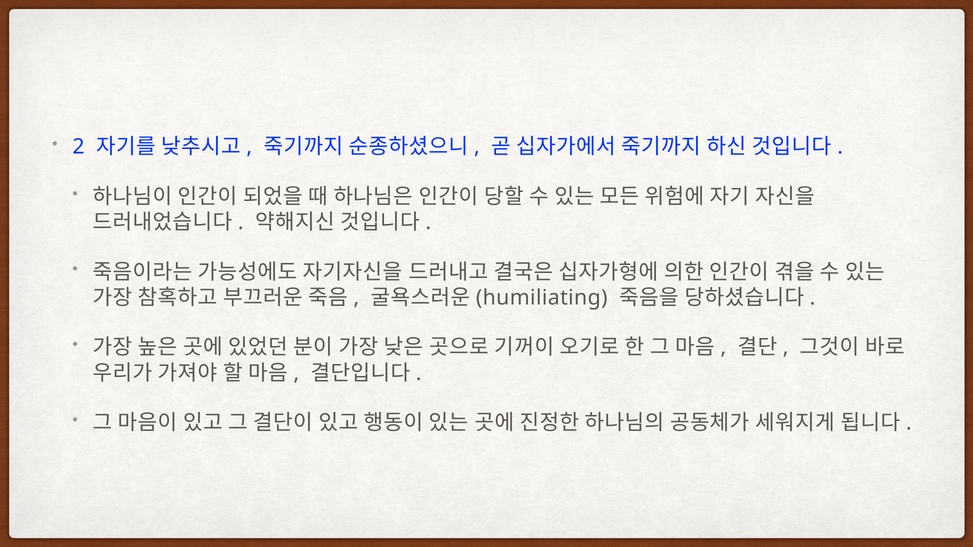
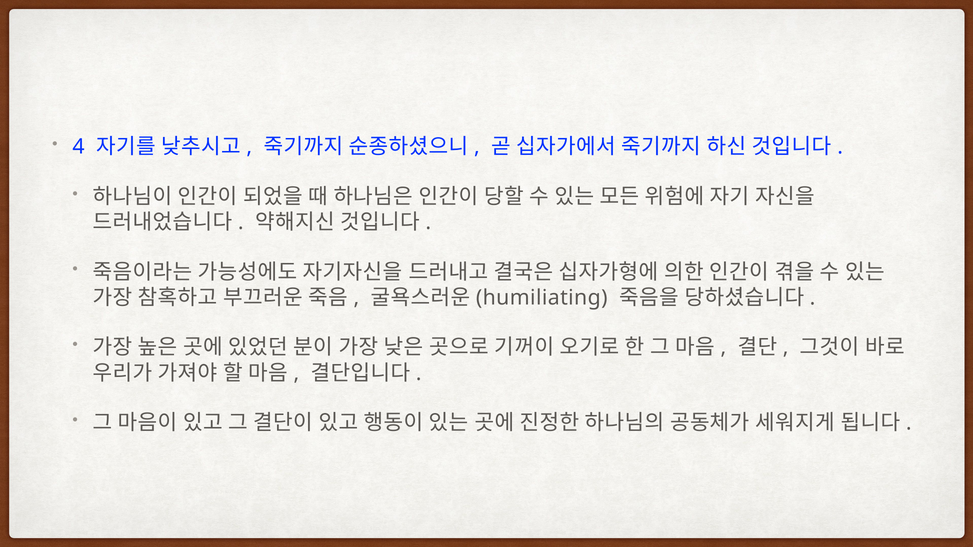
2: 2 -> 4
